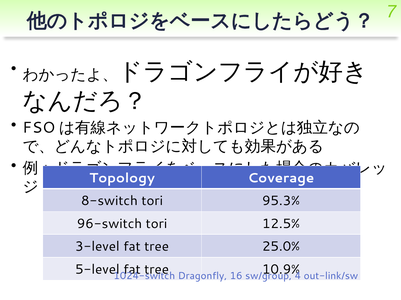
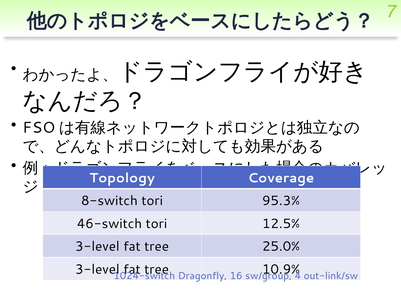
96-switch: 96-switch -> 46-switch
5-level at (97, 270): 5-level -> 3-level
